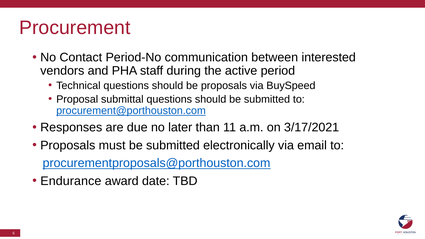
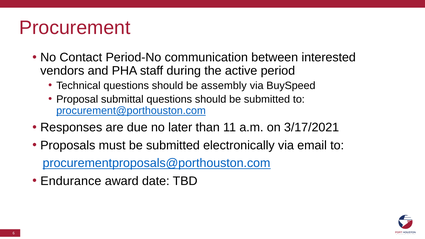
be proposals: proposals -> assembly
